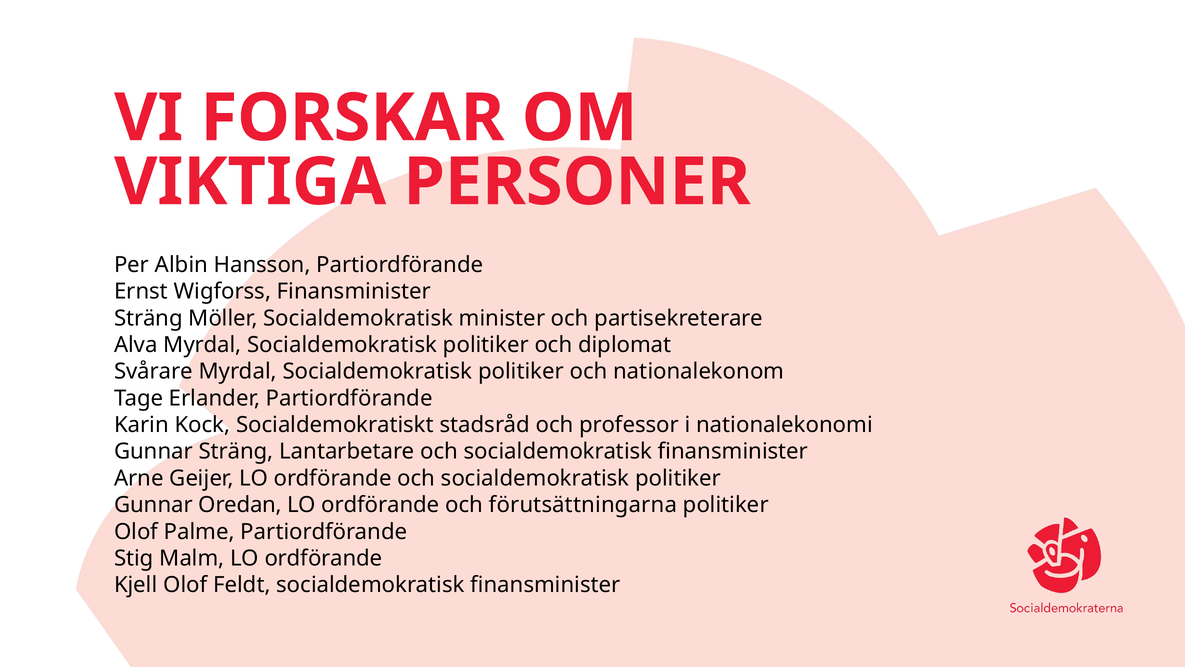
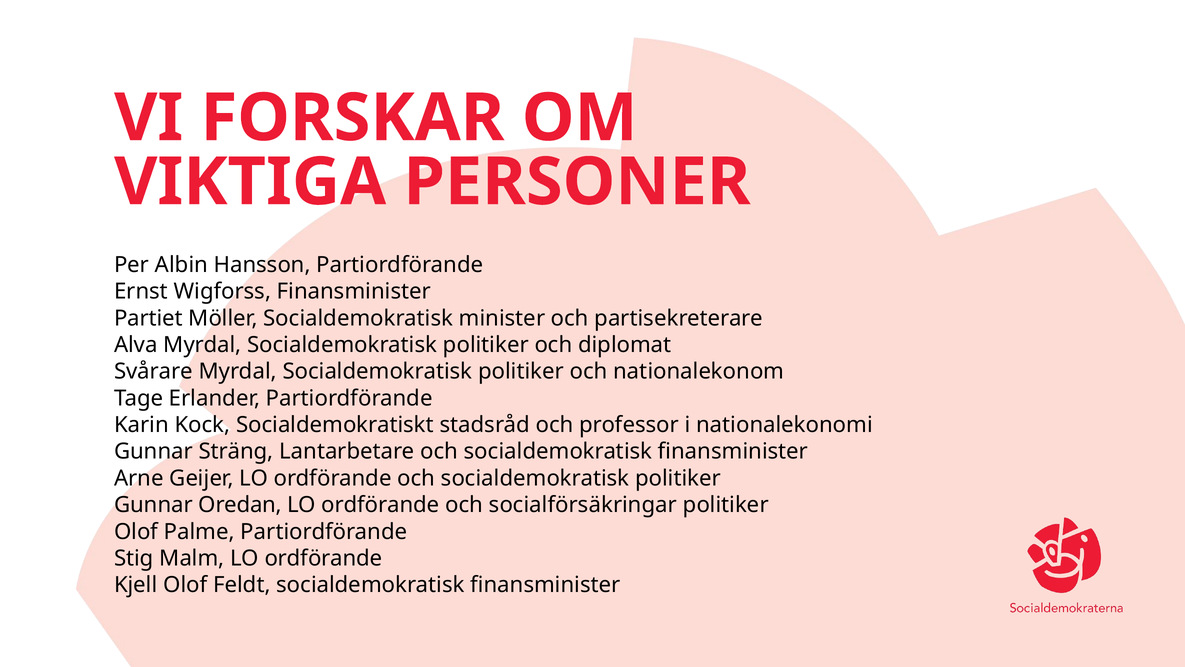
Sträng at (148, 318): Sträng -> Partiet
förutsättningarna: förutsättningarna -> socialförsäkringar
